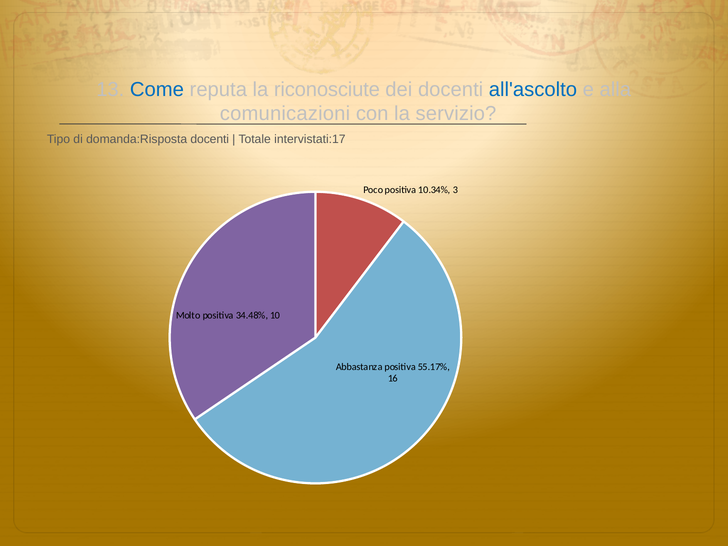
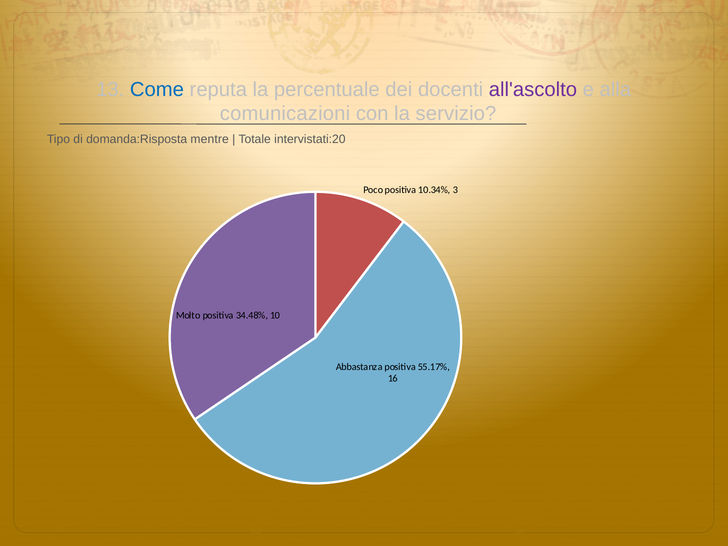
riconosciute: riconosciute -> percentuale
all'ascolto colour: blue -> purple
domanda:Risposta docenti: docenti -> mentre
intervistati:17: intervistati:17 -> intervistati:20
